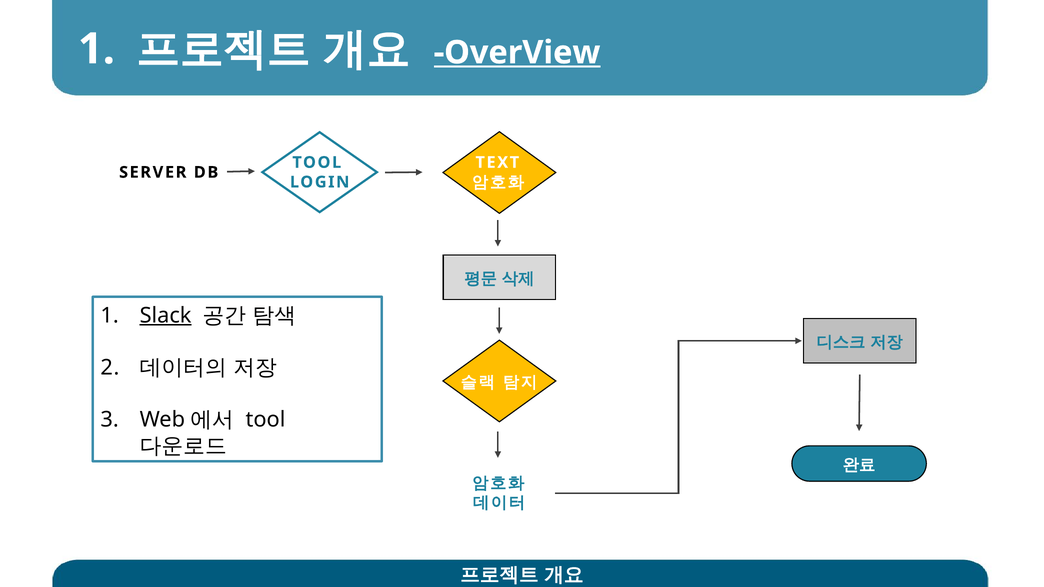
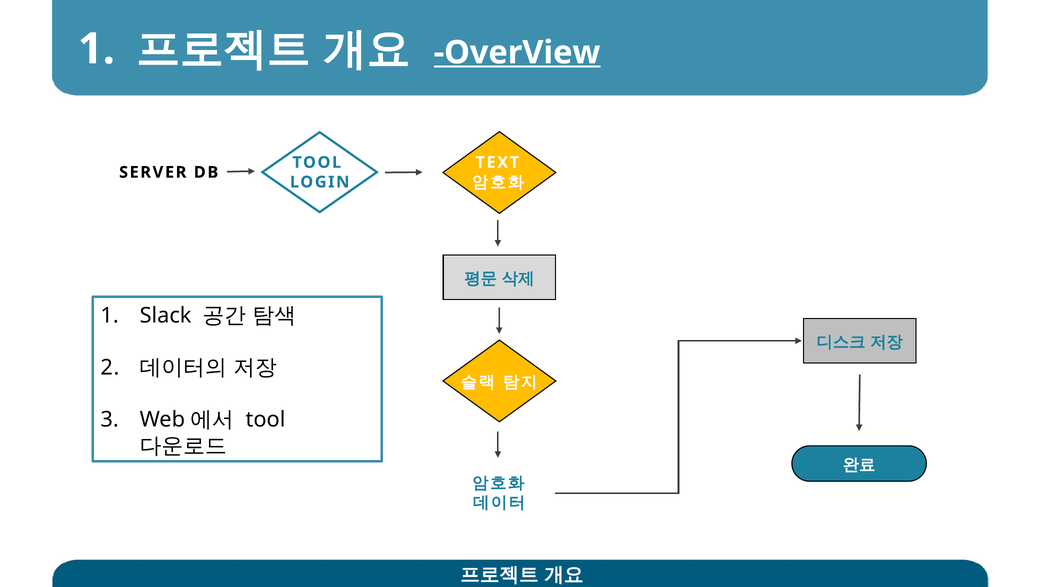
Slack underline: present -> none
